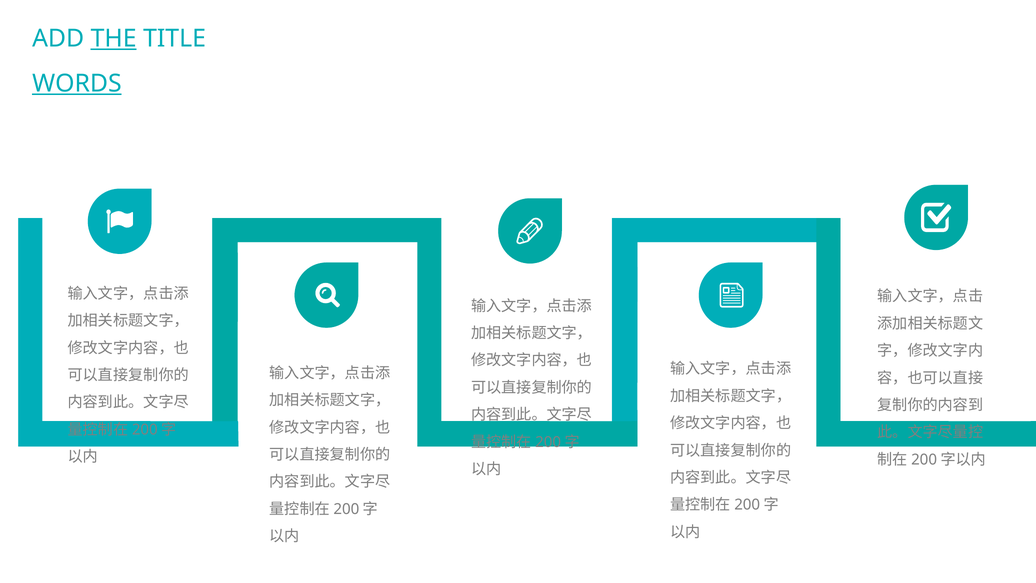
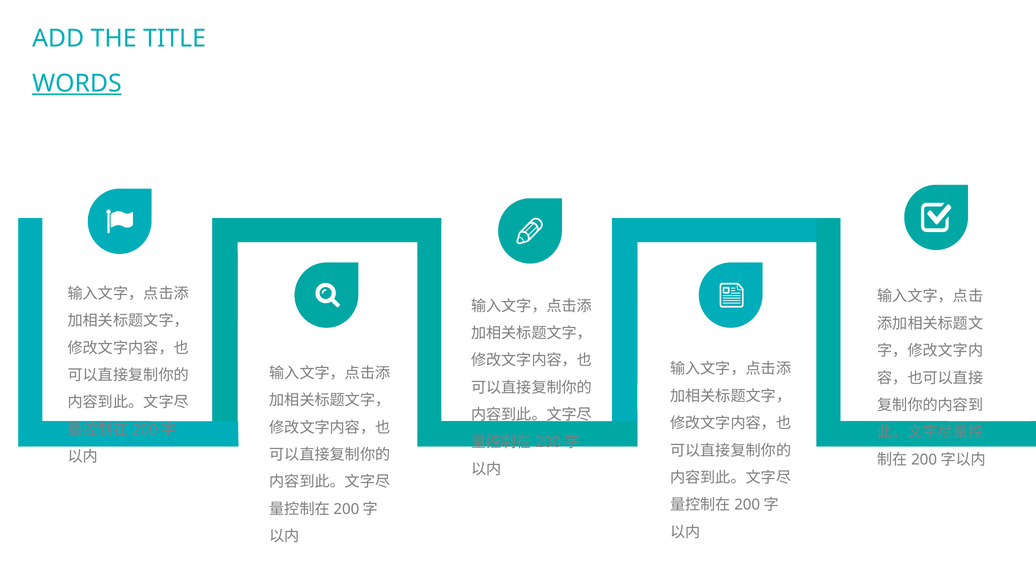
THE underline: present -> none
